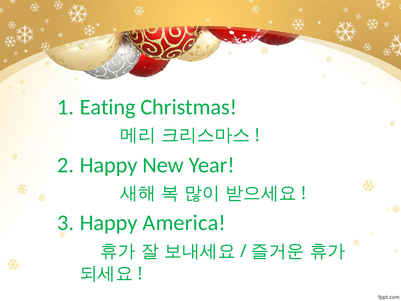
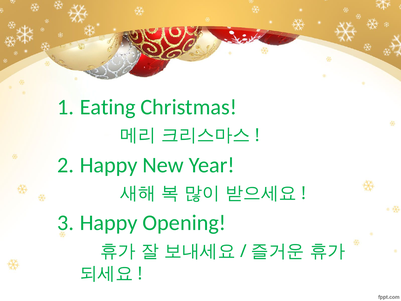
America: America -> Opening
